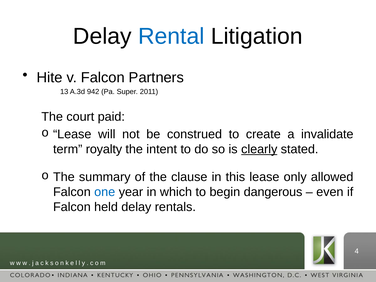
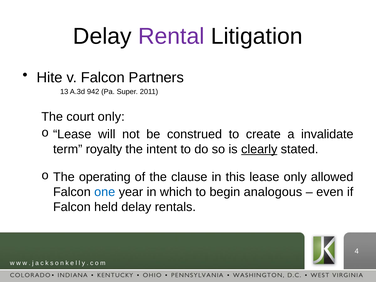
Rental colour: blue -> purple
court paid: paid -> only
summary: summary -> operating
dangerous: dangerous -> analogous
